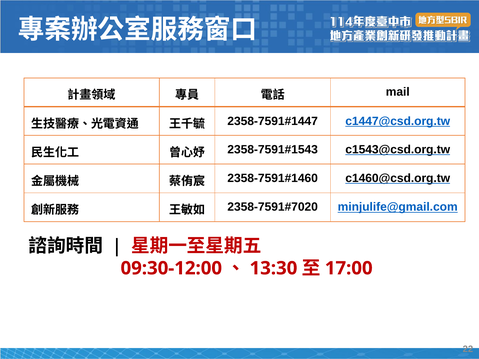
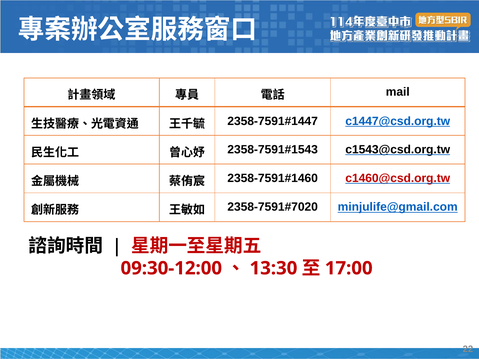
c1460@csd.org.tw colour: black -> red
